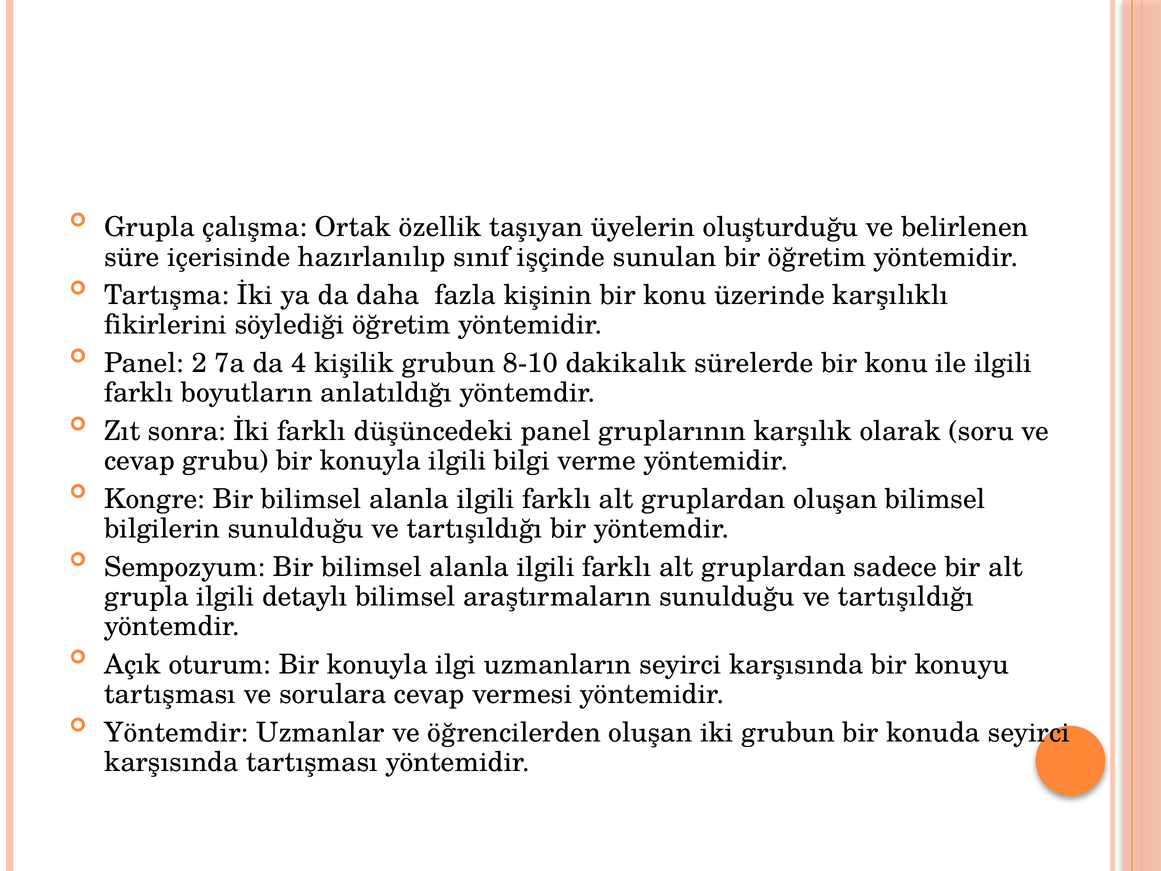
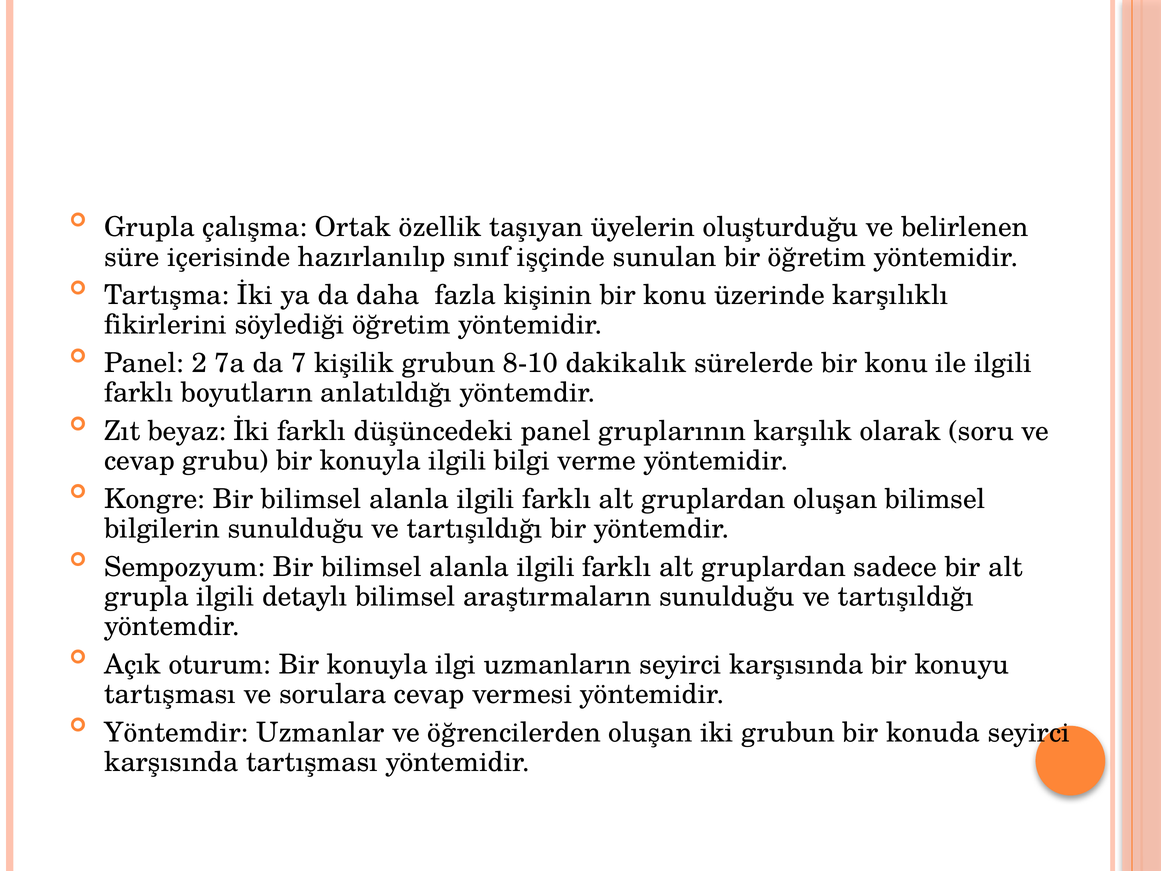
4: 4 -> 7
sonra: sonra -> beyaz
